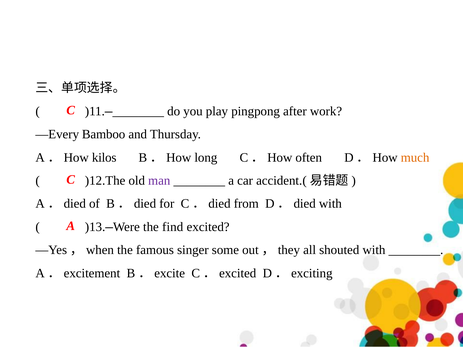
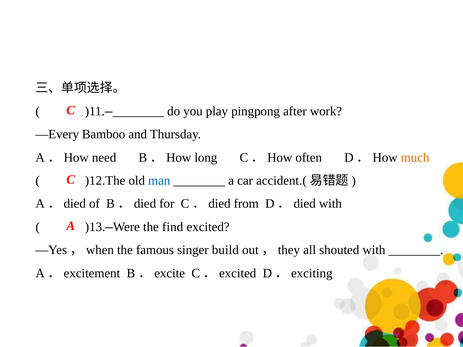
kilos: kilos -> need
man colour: purple -> blue
some: some -> build
